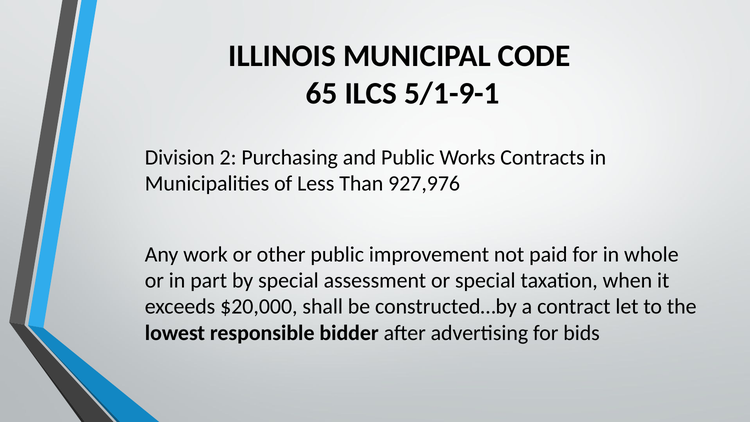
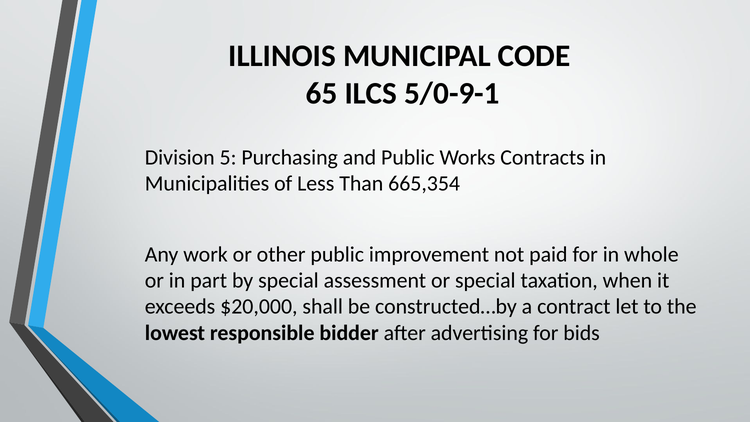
5/1-9-1: 5/1-9-1 -> 5/0-9-1
2: 2 -> 5
927,976: 927,976 -> 665,354
